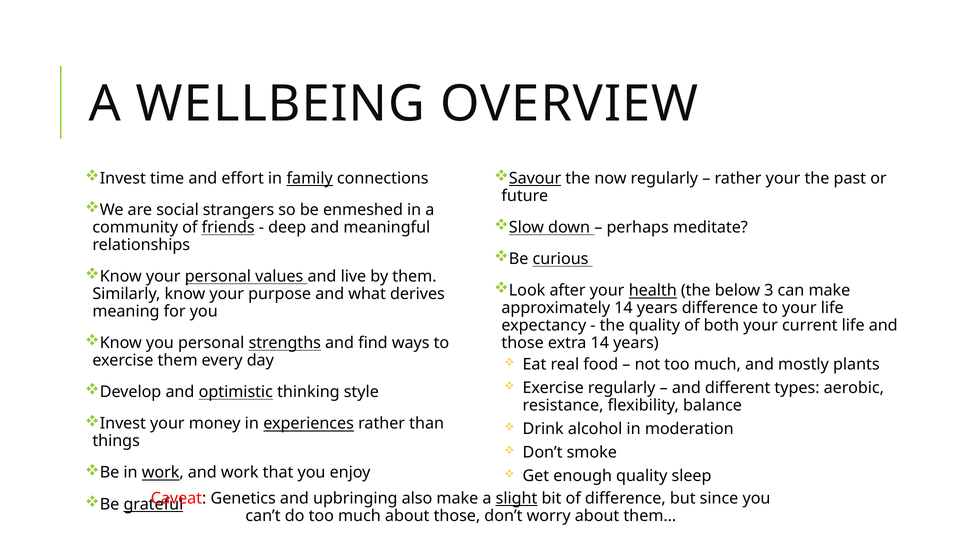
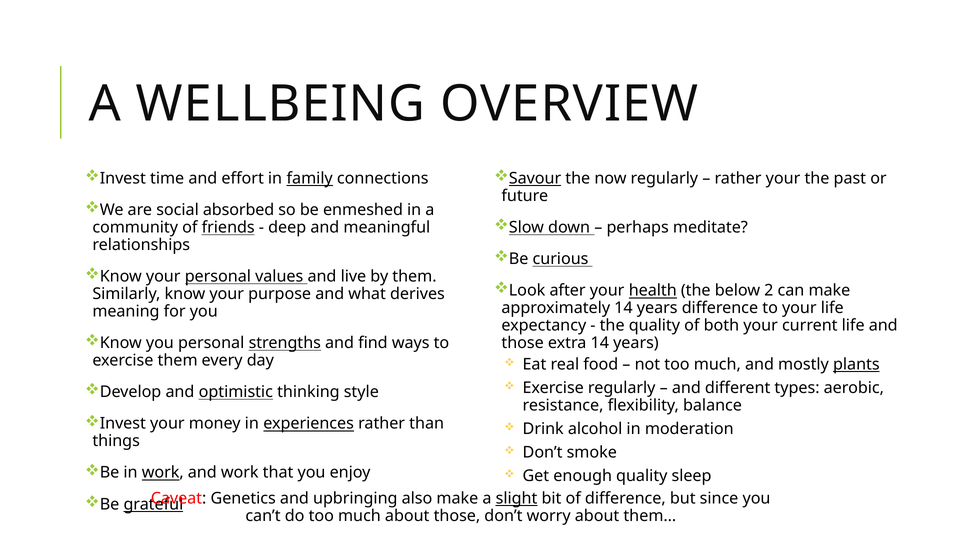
strangers: strangers -> absorbed
3: 3 -> 2
plants underline: none -> present
